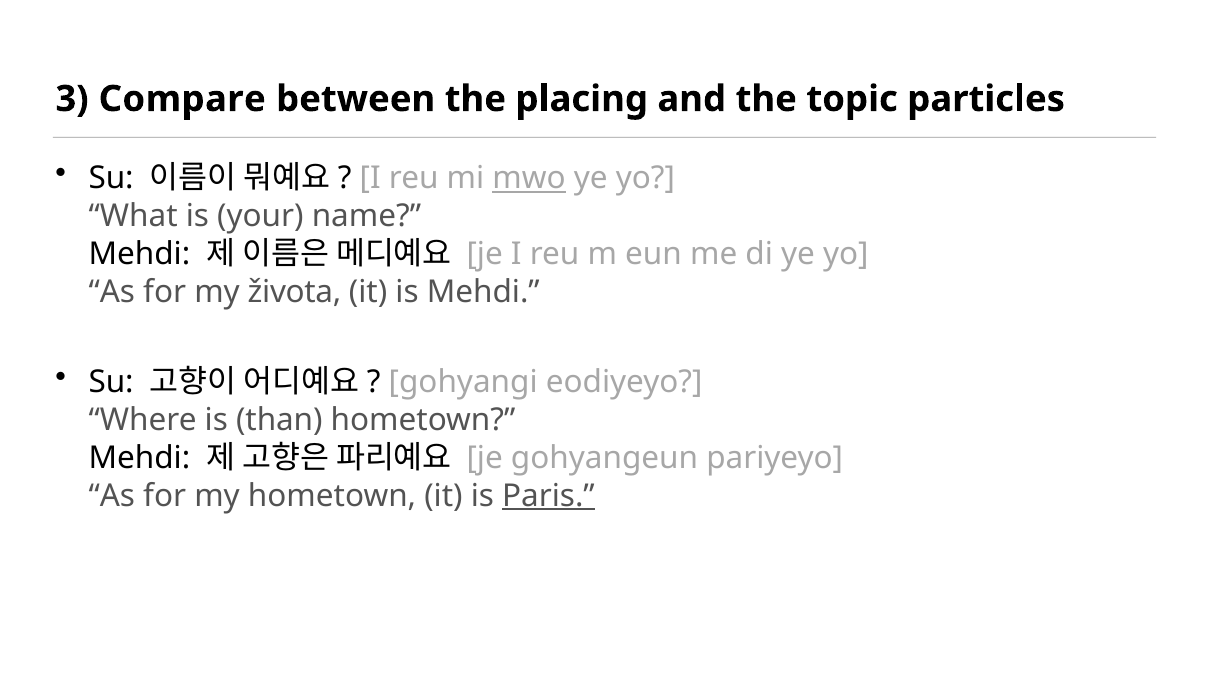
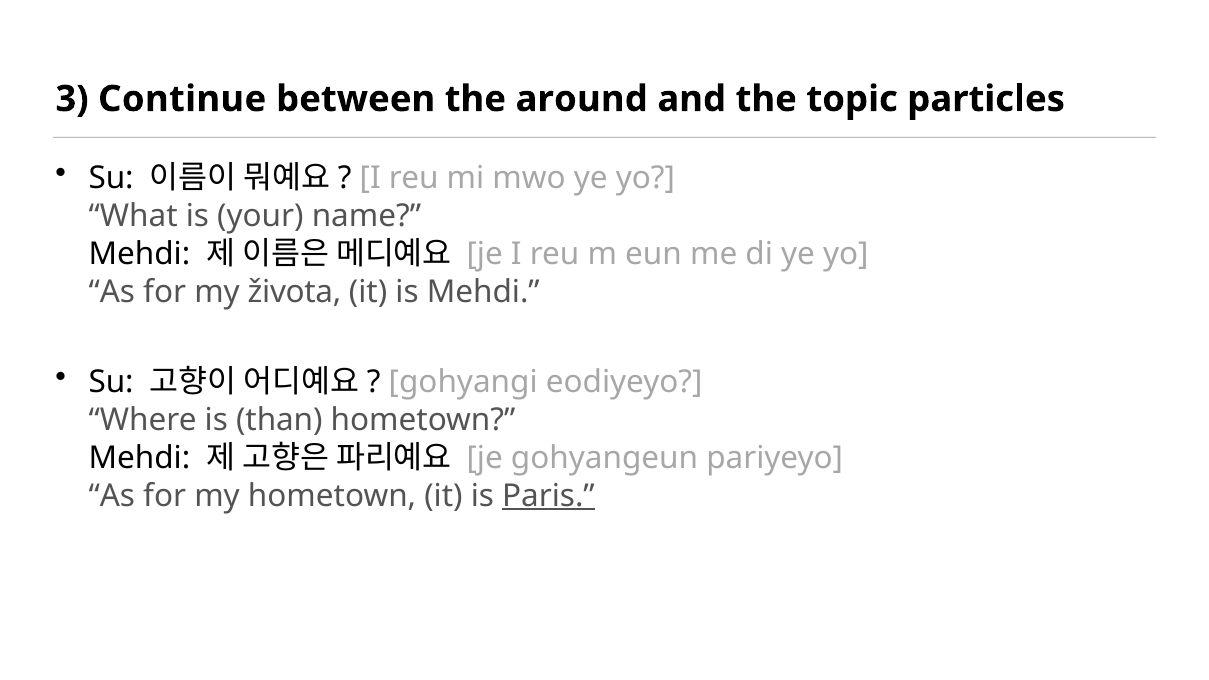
Compare: Compare -> Continue
placing: placing -> around
mwo underline: present -> none
